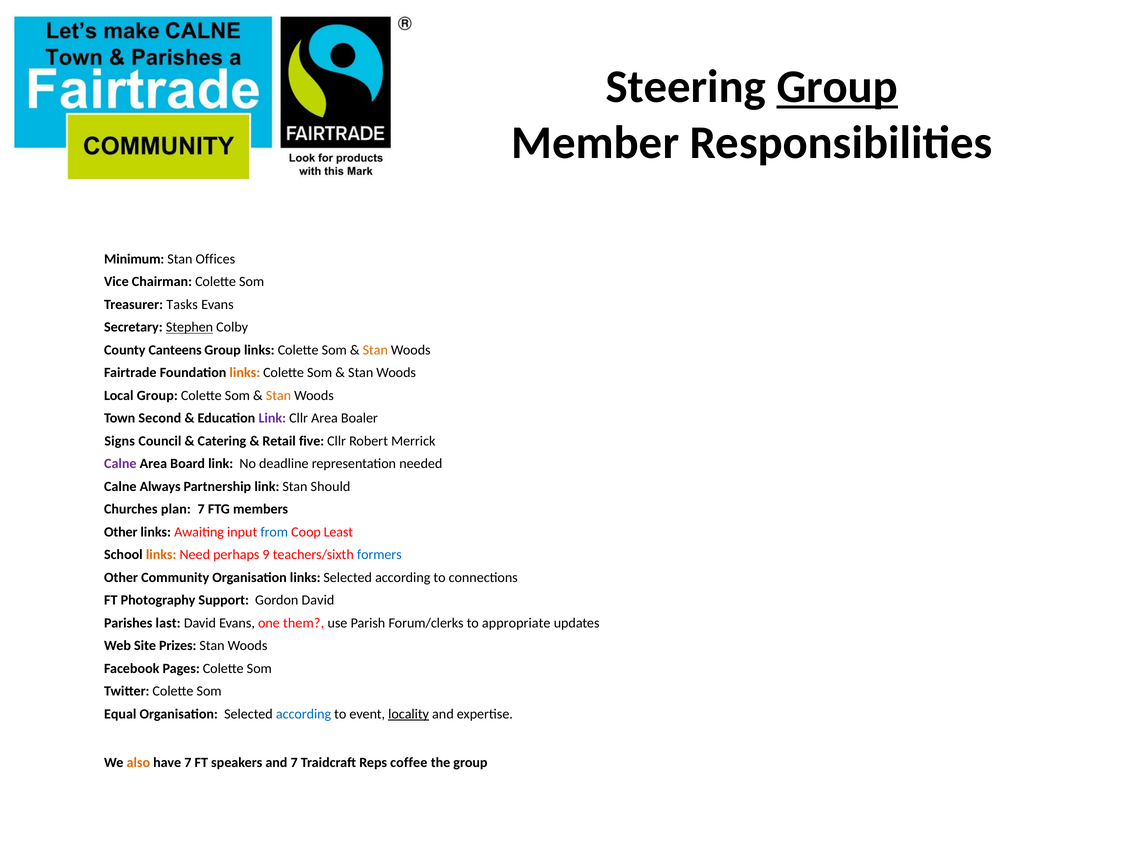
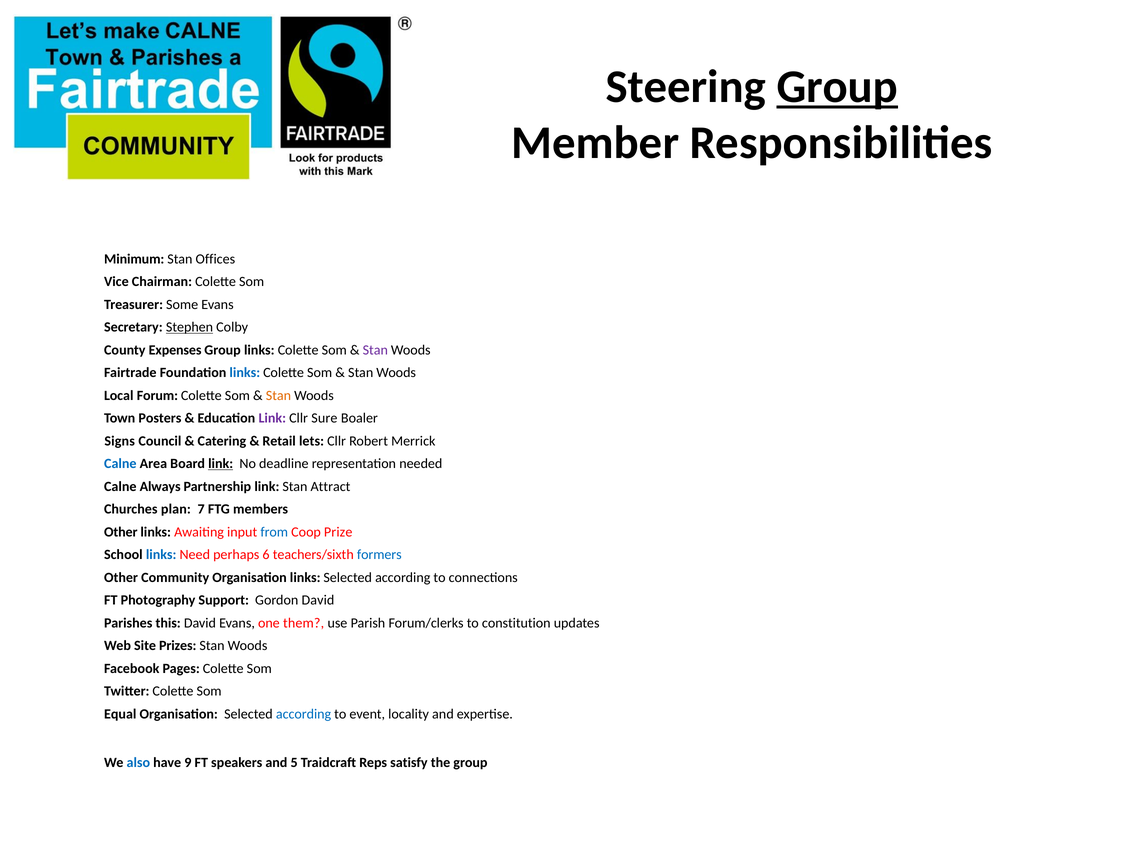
Tasks: Tasks -> Some
Canteens: Canteens -> Expenses
Stan at (375, 350) colour: orange -> purple
links at (245, 373) colour: orange -> blue
Local Group: Group -> Forum
Second: Second -> Posters
Cllr Area: Area -> Sure
five: five -> lets
Calne at (120, 464) colour: purple -> blue
link at (221, 464) underline: none -> present
Should: Should -> Attract
Least: Least -> Prize
links at (161, 555) colour: orange -> blue
9: 9 -> 6
last: last -> this
appropriate: appropriate -> constitution
locality underline: present -> none
also colour: orange -> blue
have 7: 7 -> 9
and 7: 7 -> 5
coffee: coffee -> satisfy
